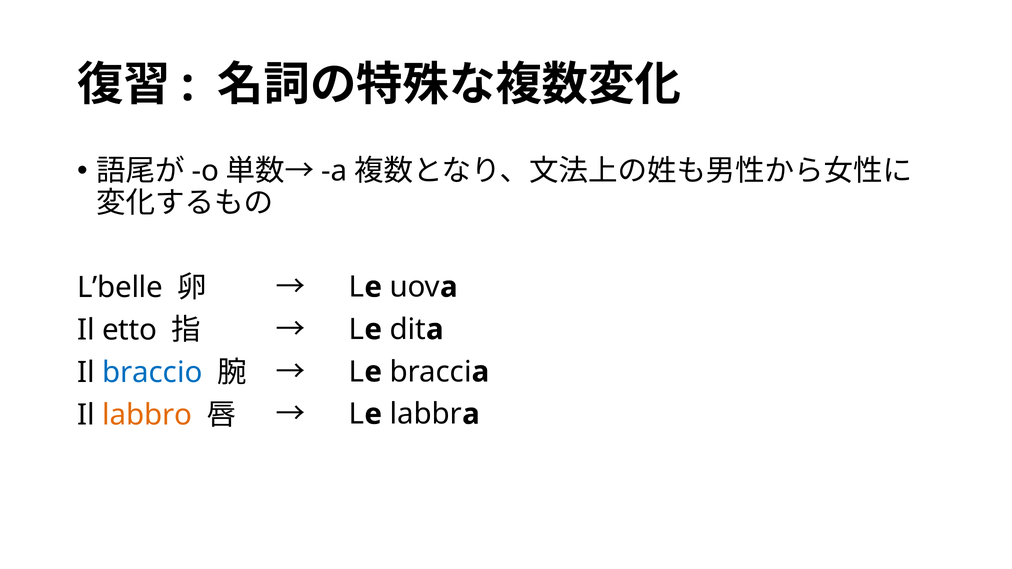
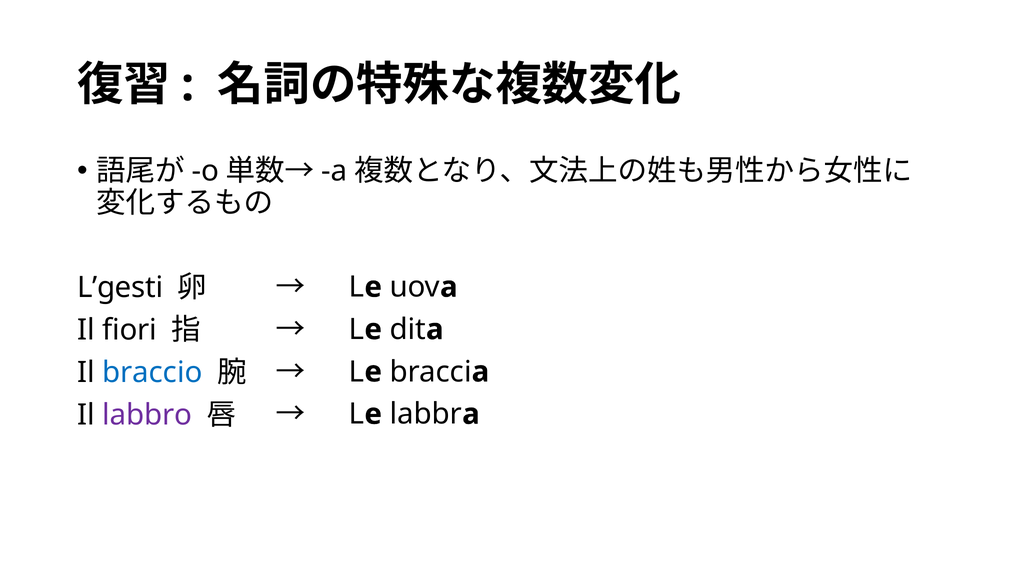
L’belle: L’belle -> L’gesti
etto: etto -> fiori
labbro colour: orange -> purple
